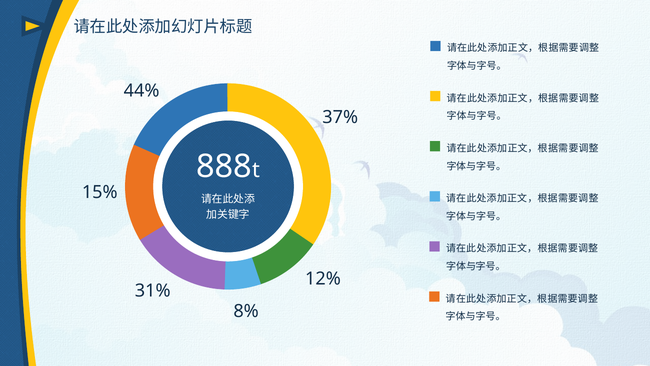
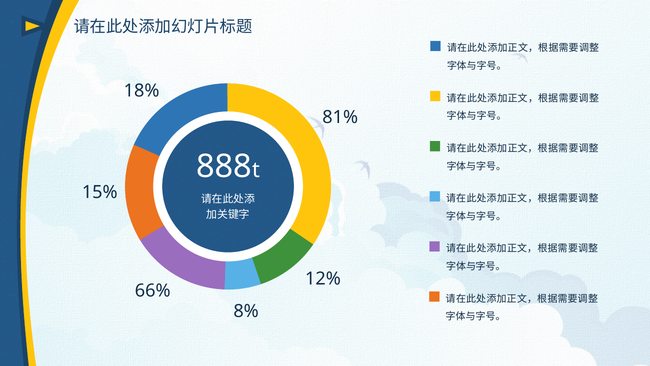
44%: 44% -> 18%
37%: 37% -> 81%
31%: 31% -> 66%
